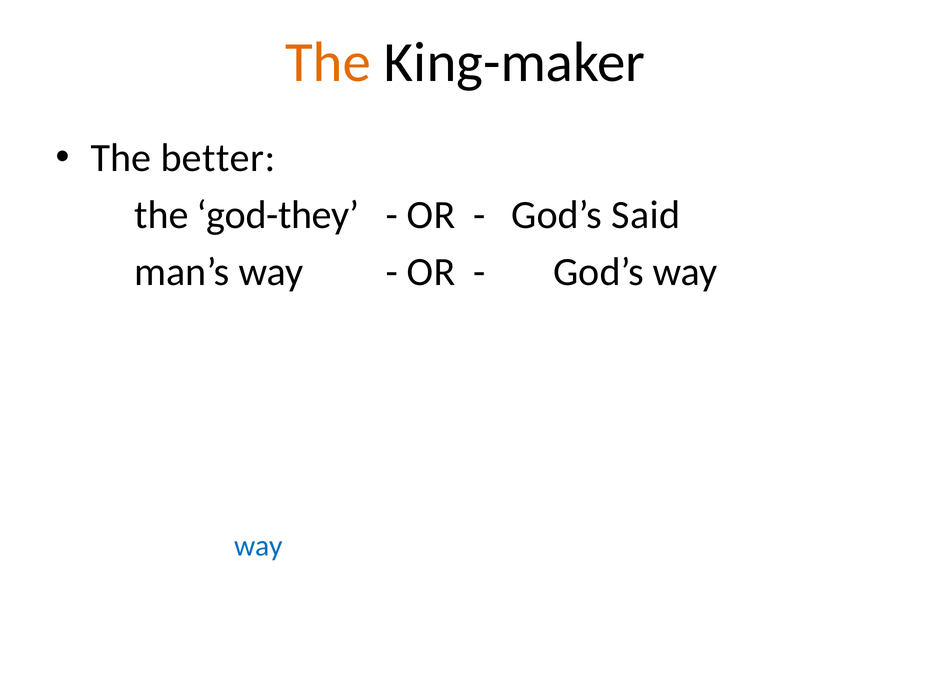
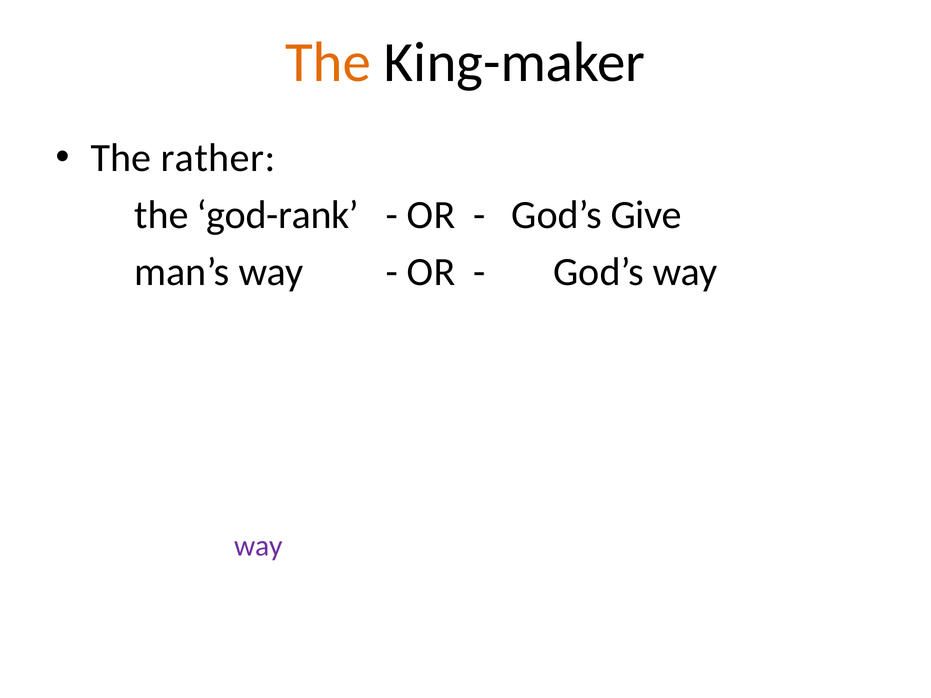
better: better -> rather
god-they: god-they -> god-rank
Said: Said -> Give
way at (259, 546) colour: blue -> purple
